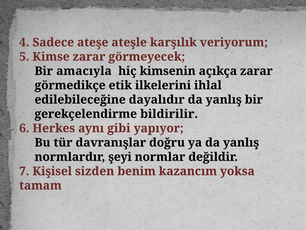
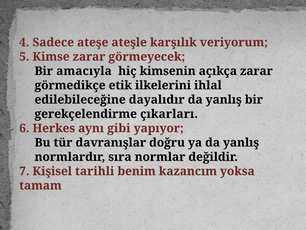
bildirilir: bildirilir -> çıkarları
şeyi: şeyi -> sıra
sizden: sizden -> tarihli
